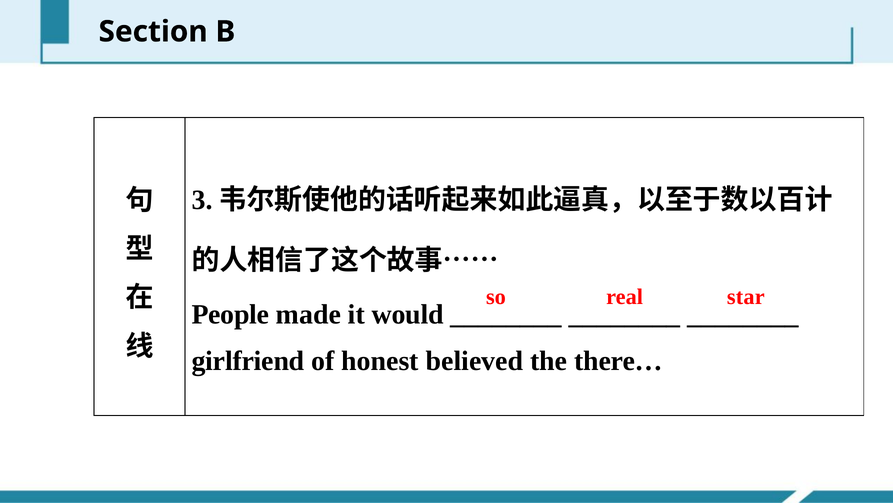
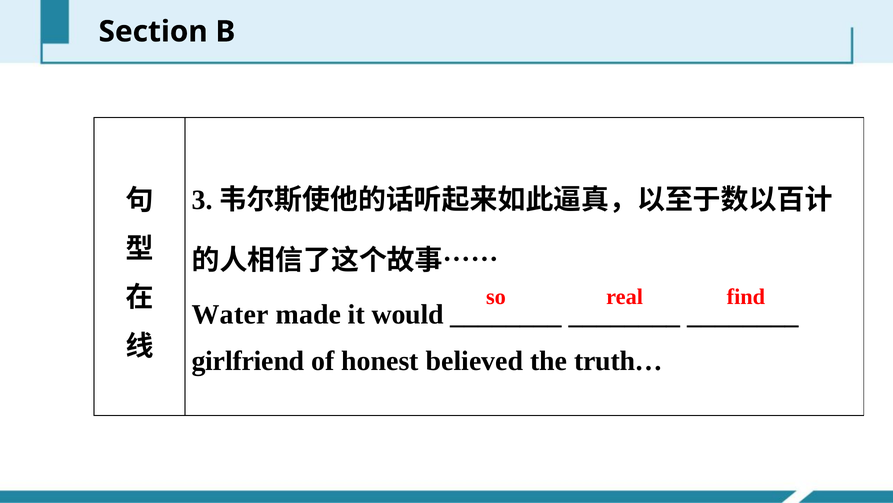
star: star -> find
People: People -> Water
there…: there… -> truth…
